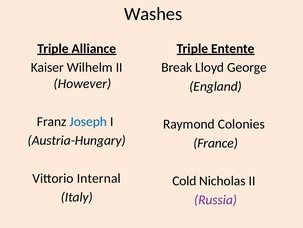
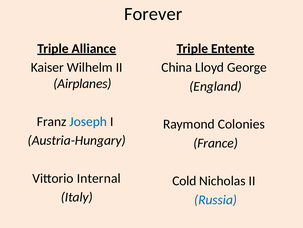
Washes: Washes -> Forever
Break: Break -> China
However: However -> Airplanes
Russia colour: purple -> blue
